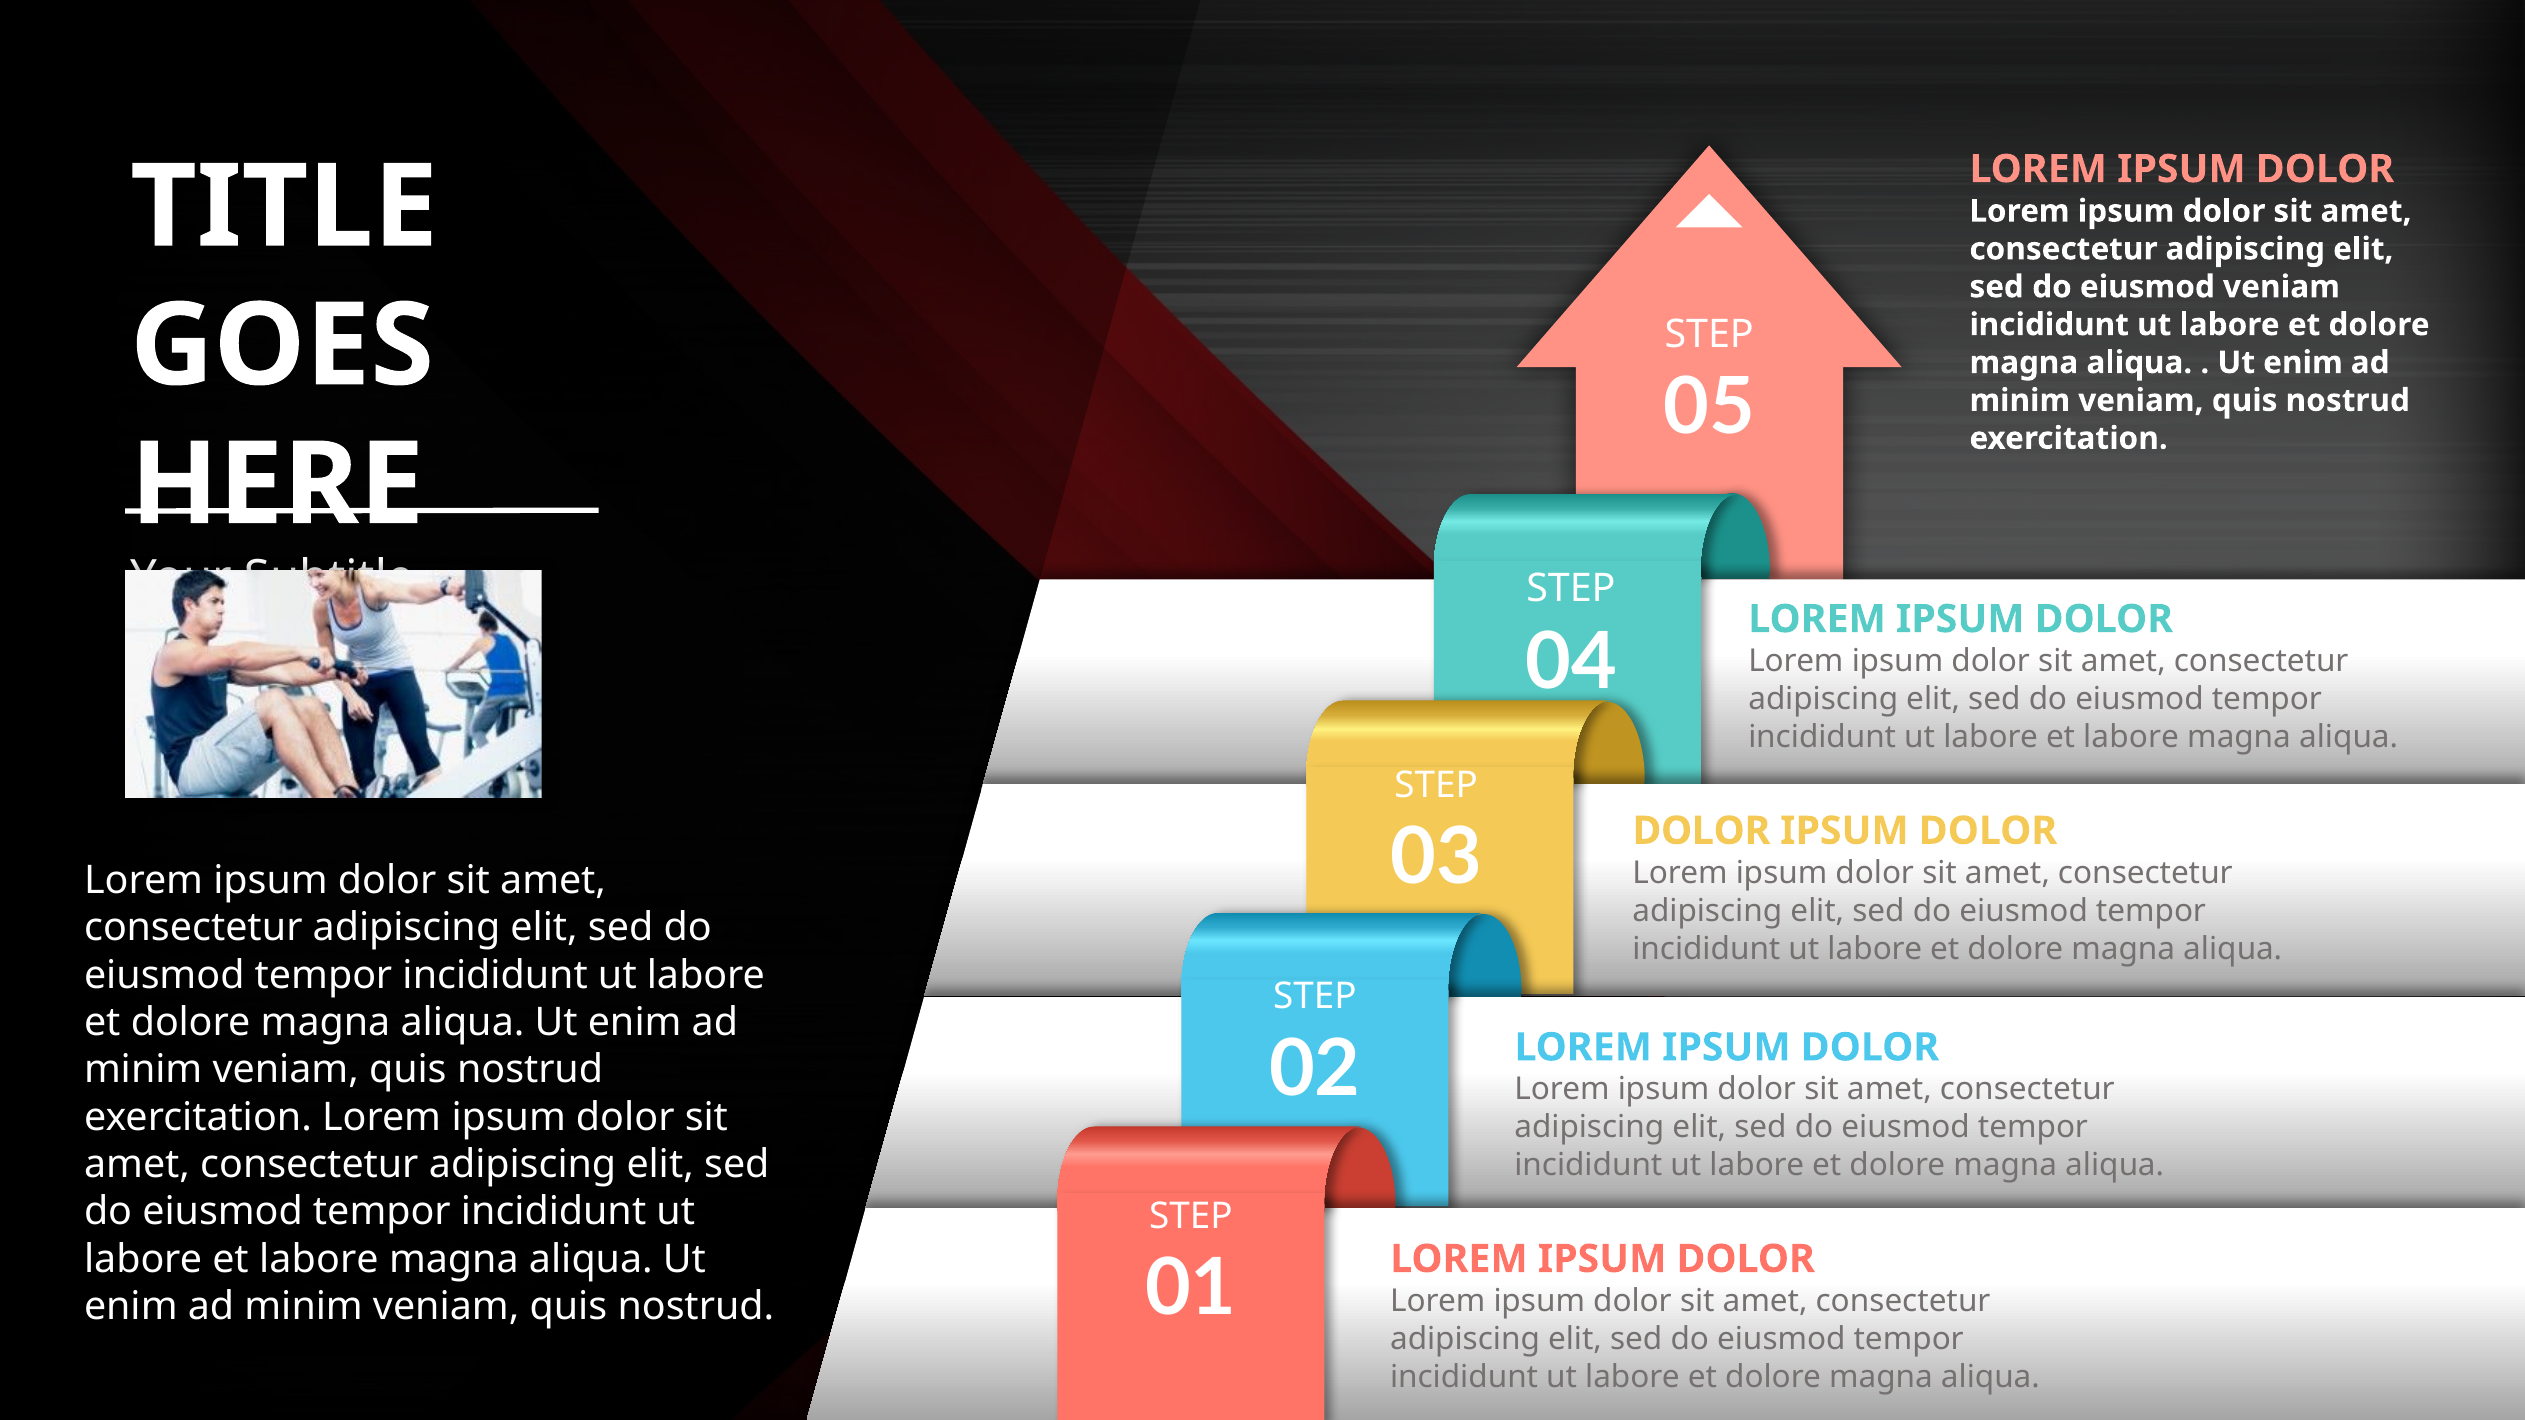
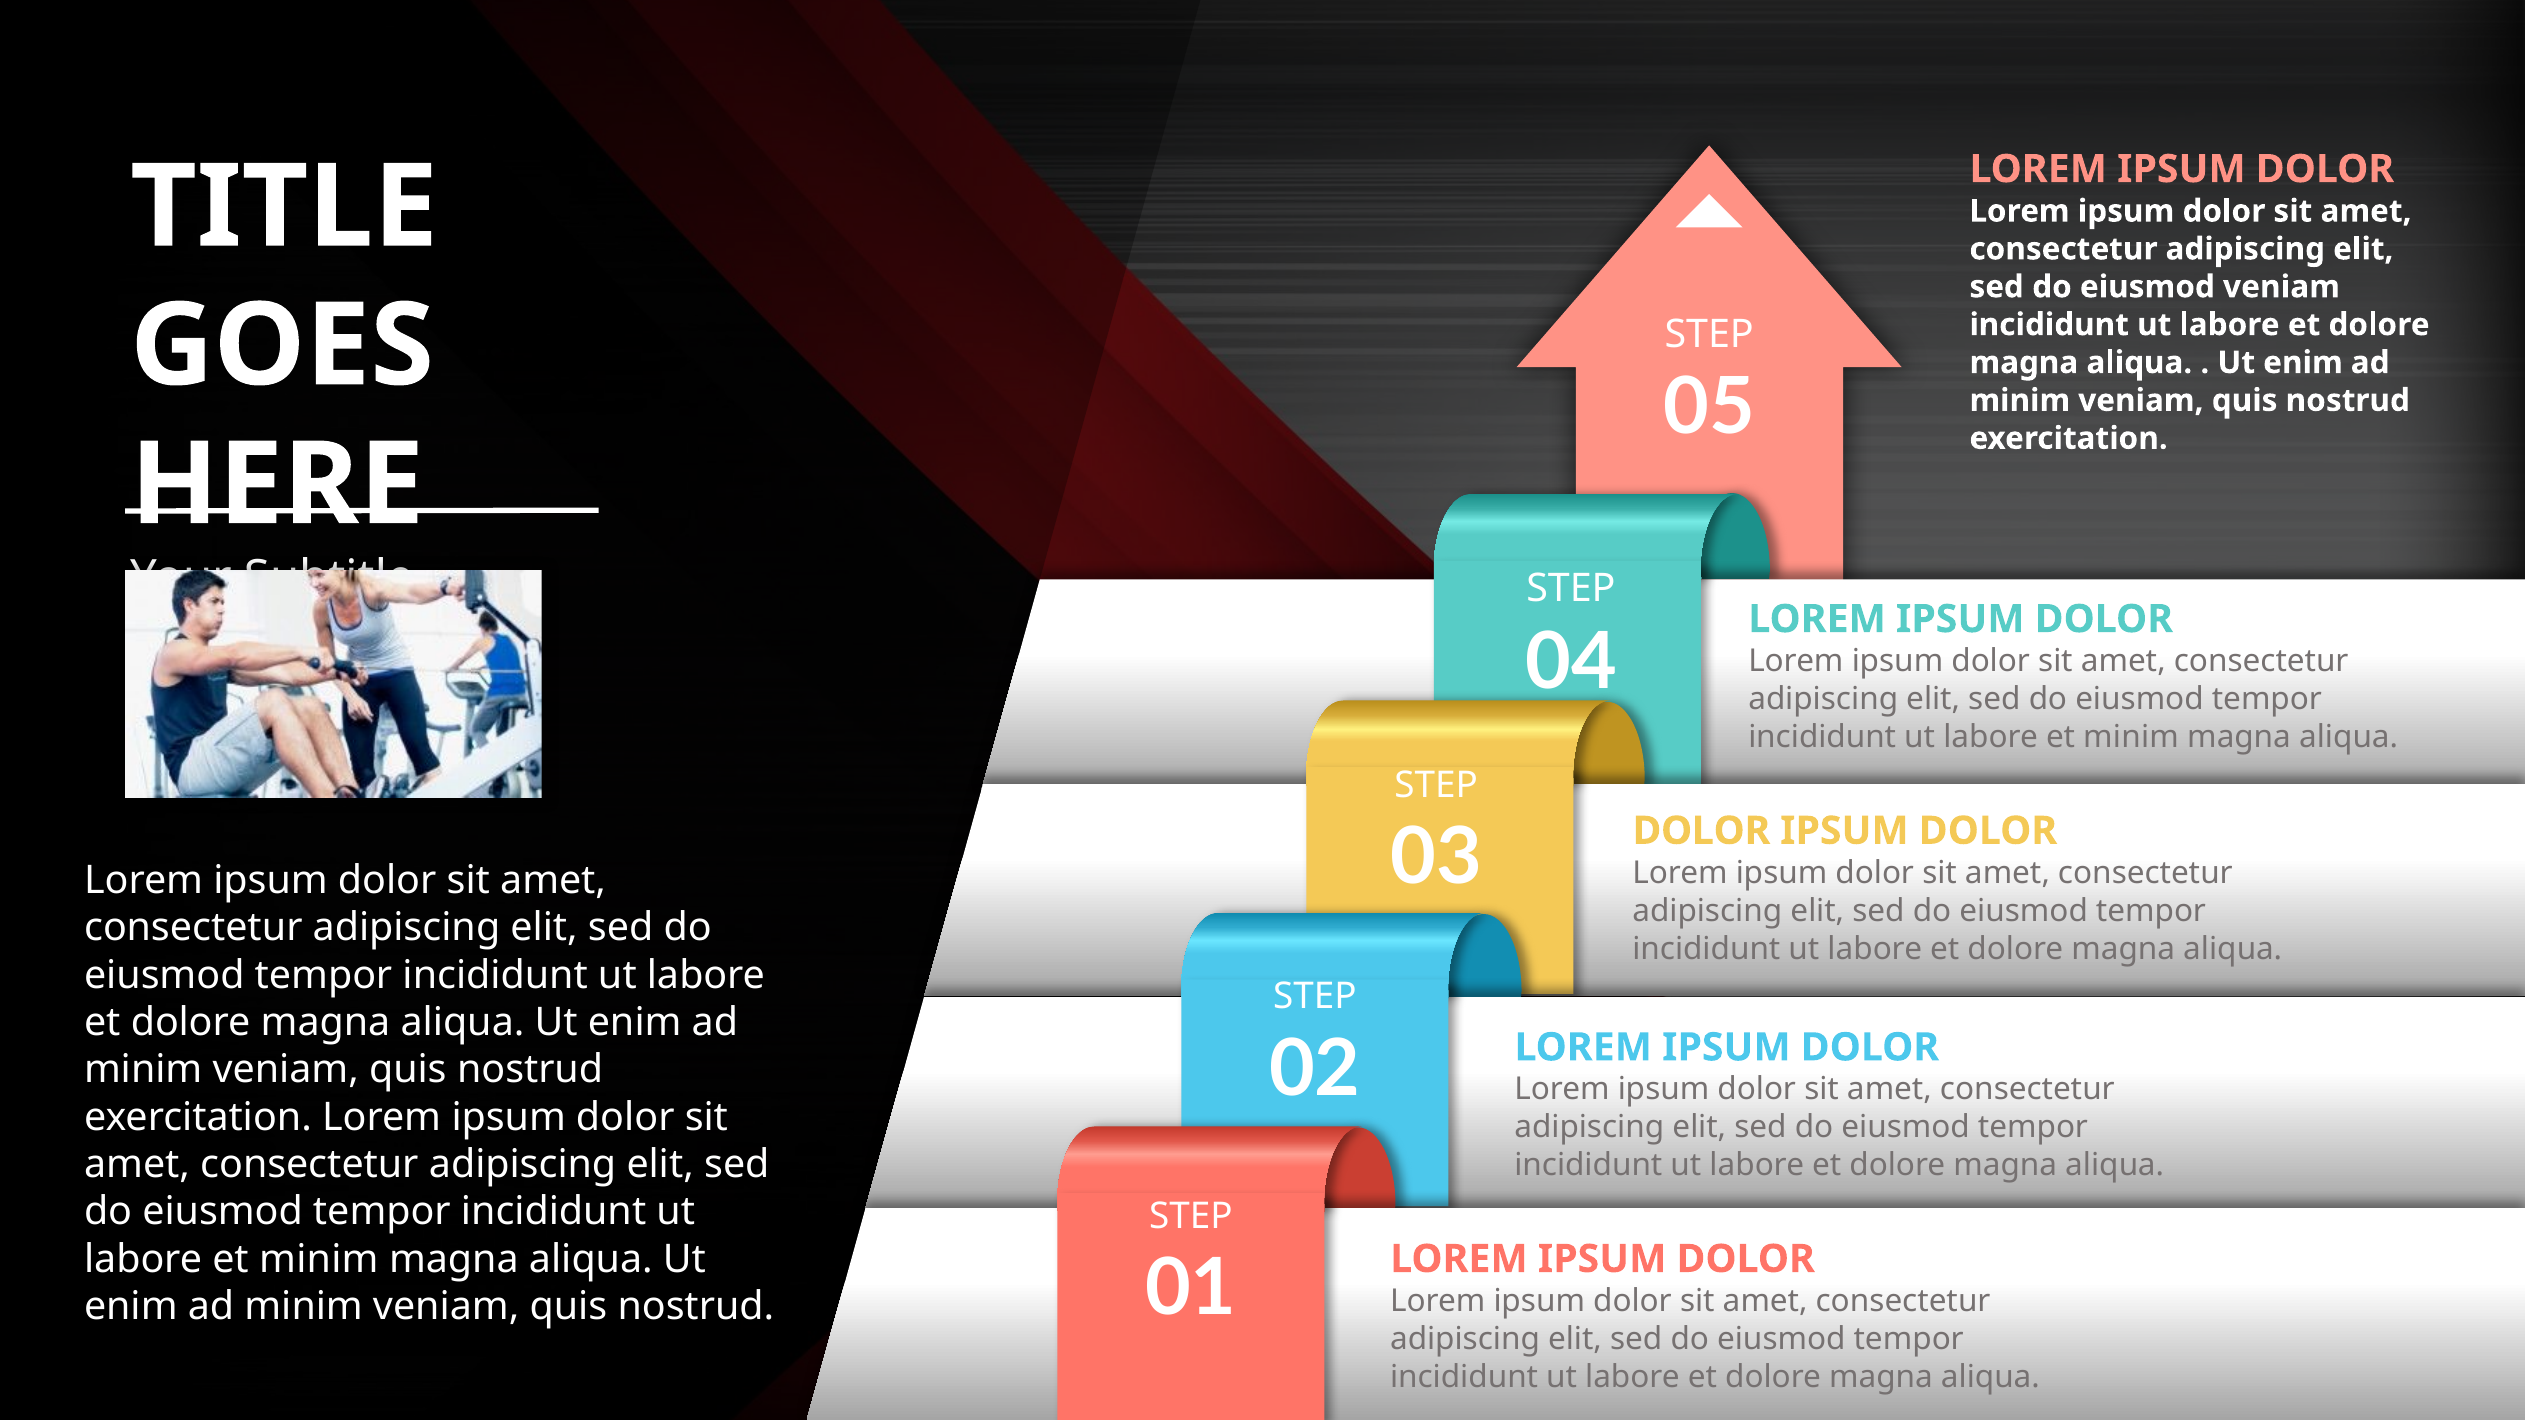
labore at (2131, 737): labore -> minim
labore at (319, 1259): labore -> minim
